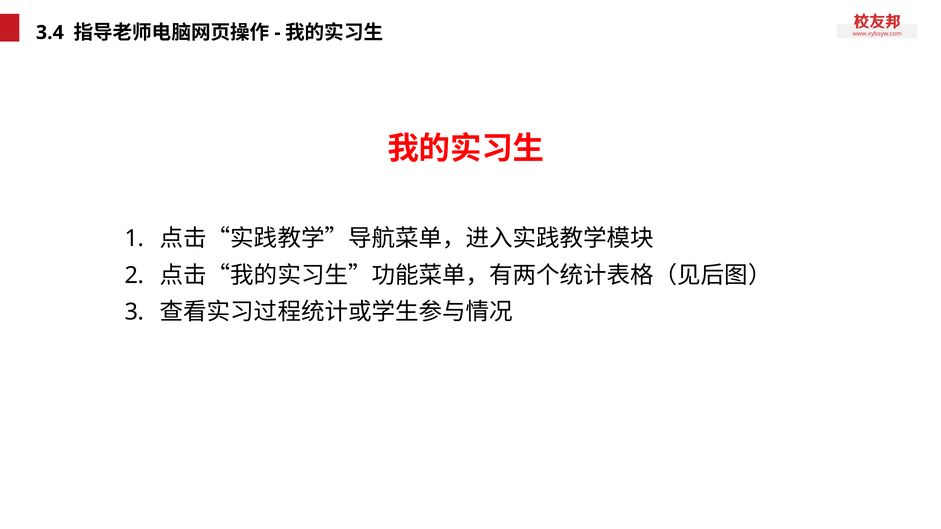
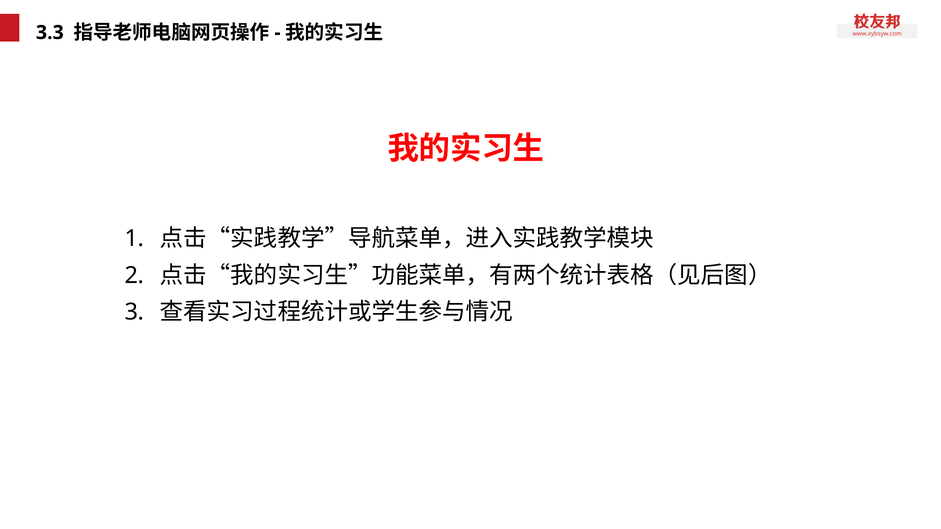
3.4: 3.4 -> 3.3
